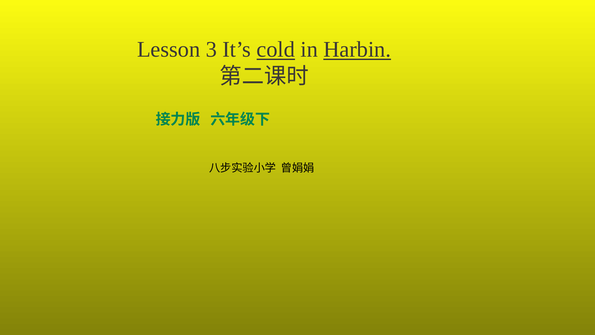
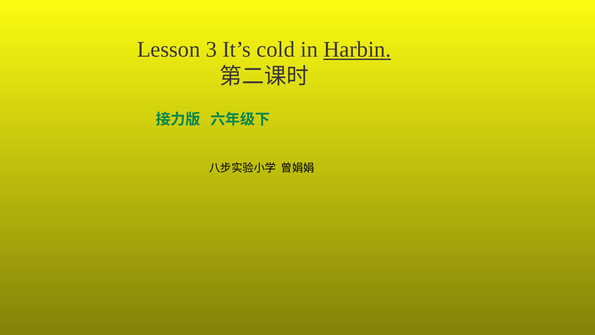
cold underline: present -> none
